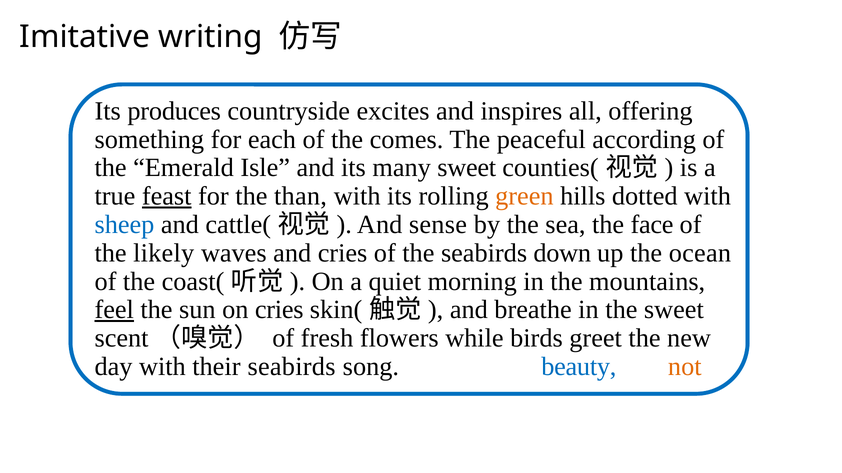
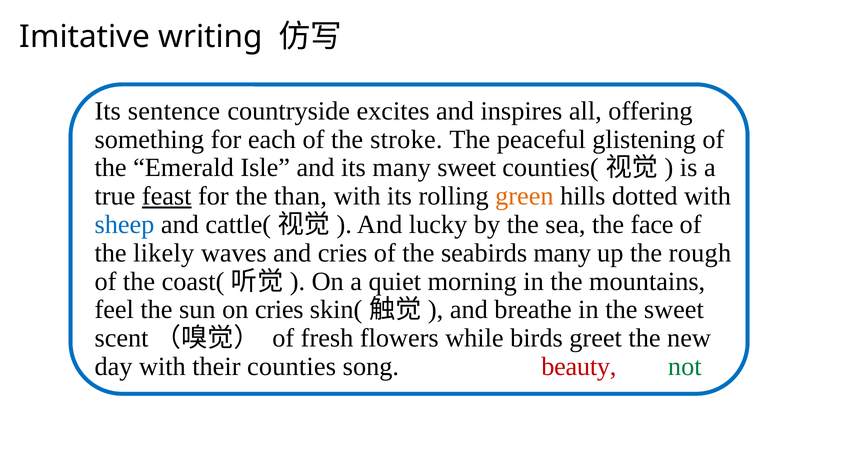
produces: produces -> sentence
comes: comes -> stroke
according: according -> glistening
sense: sense -> lucky
seabirds down: down -> many
ocean: ocean -> rough
feel underline: present -> none
their seabirds: seabirds -> counties
beauty colour: blue -> red
not colour: orange -> green
